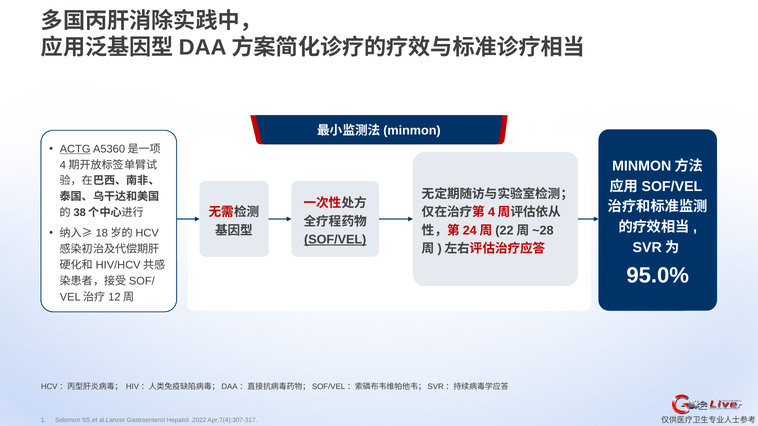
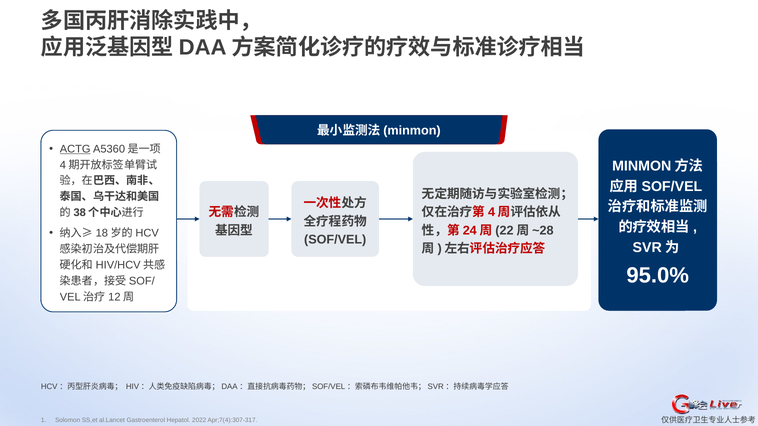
SOF/VEL underline: present -> none
